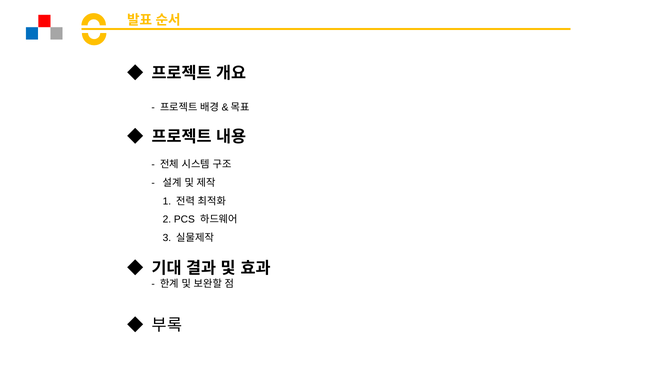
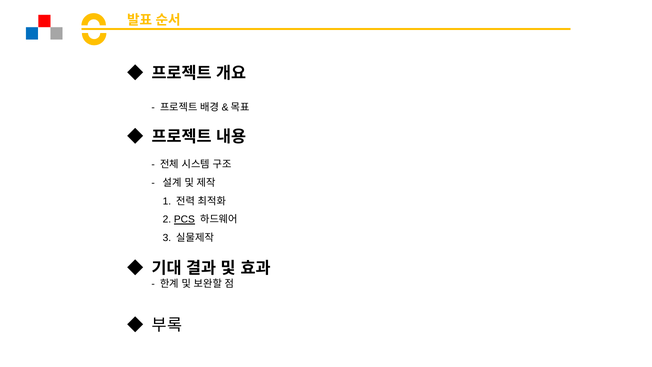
PCS underline: none -> present
